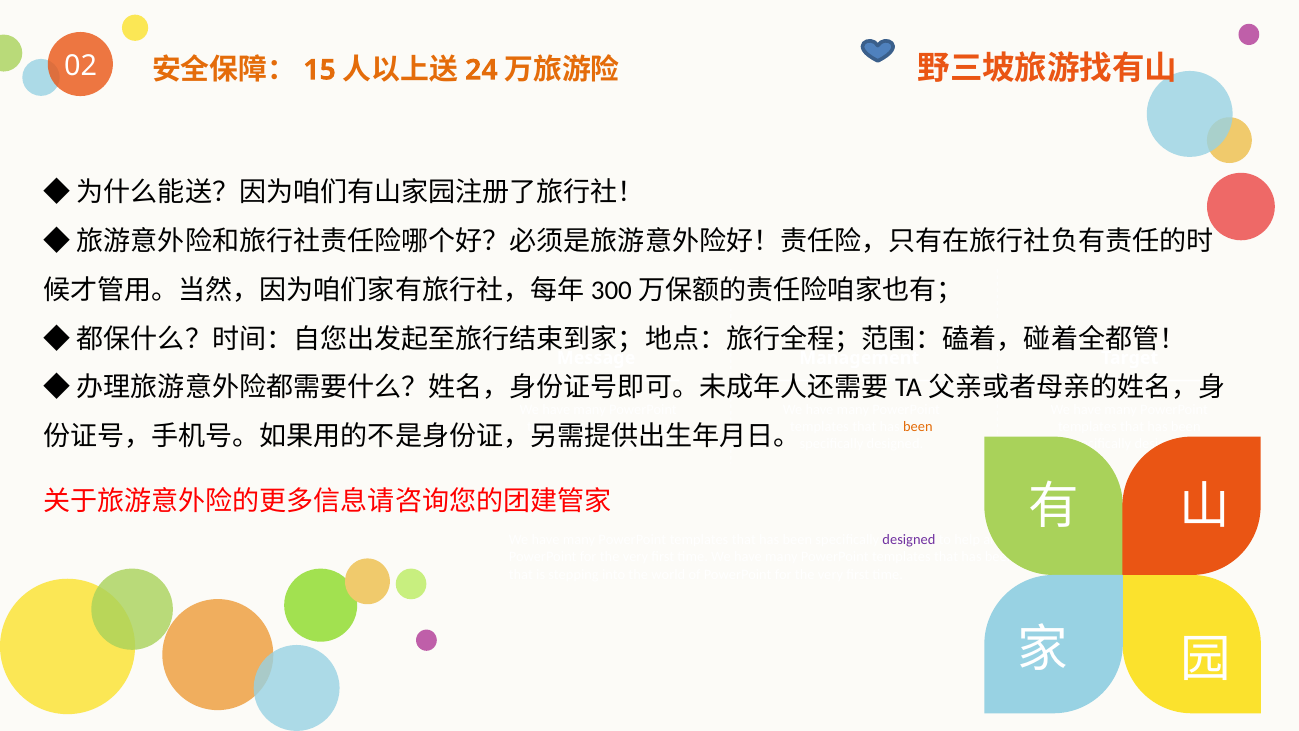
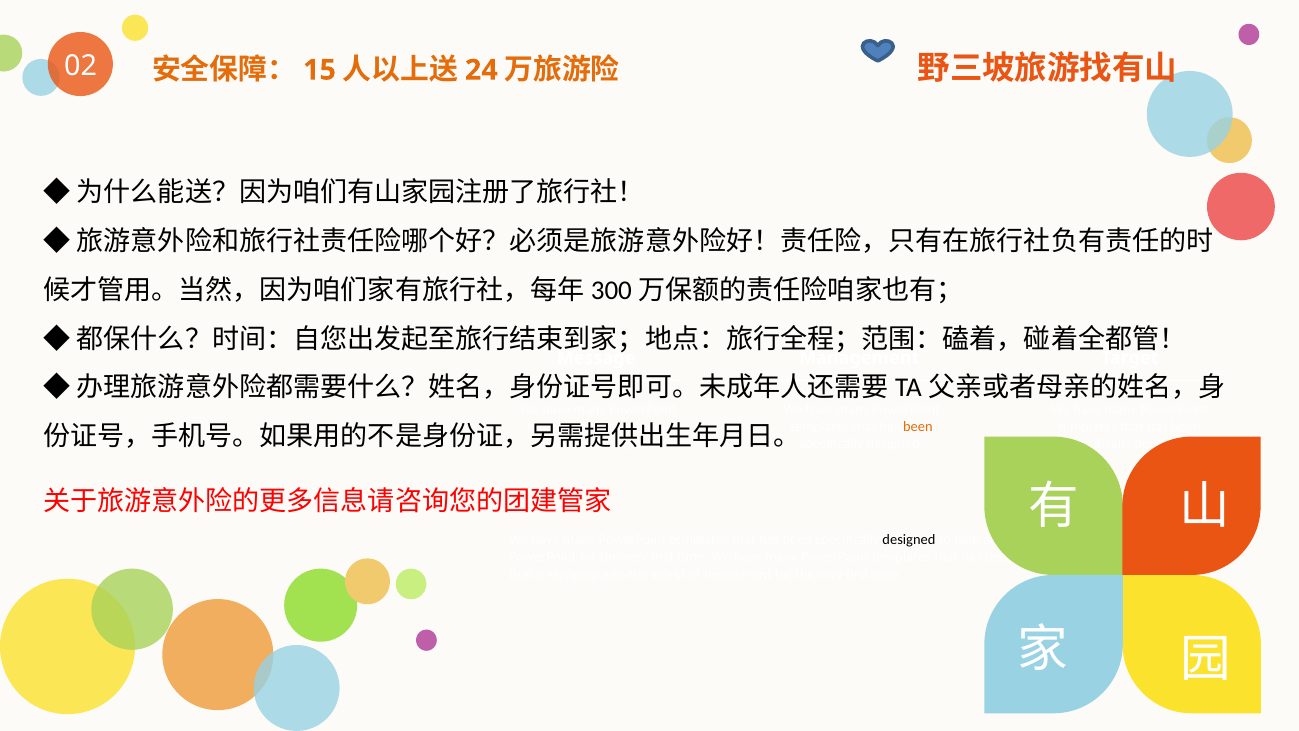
designed at (909, 539) colour: purple -> black
